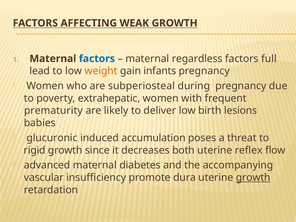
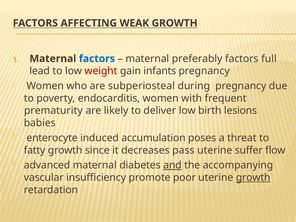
regardless: regardless -> preferably
weight colour: orange -> red
extrahepatic: extrahepatic -> endocarditis
glucuronic: glucuronic -> enterocyte
rigid: rigid -> fatty
both: both -> pass
reflex: reflex -> suffer
and underline: none -> present
dura: dura -> poor
